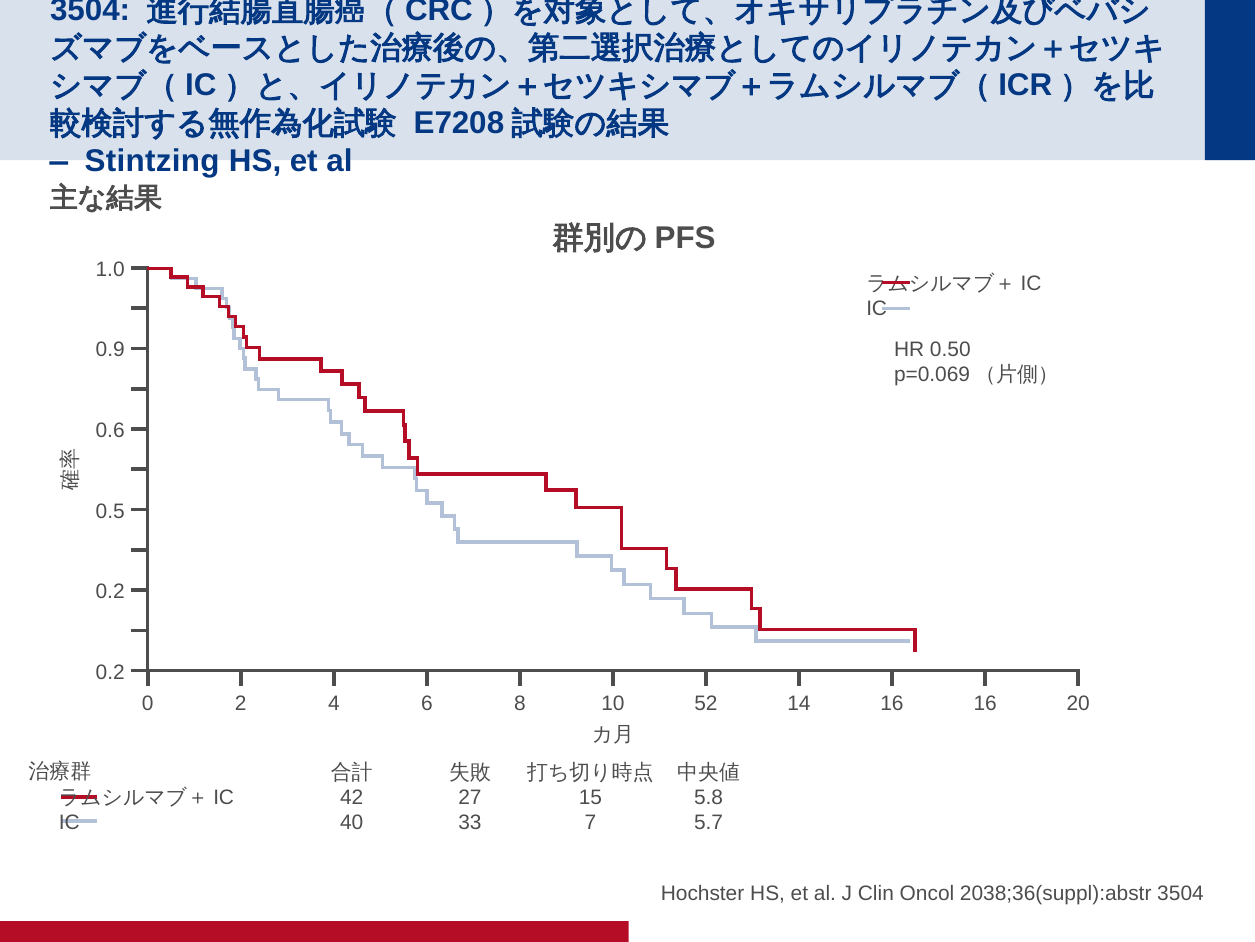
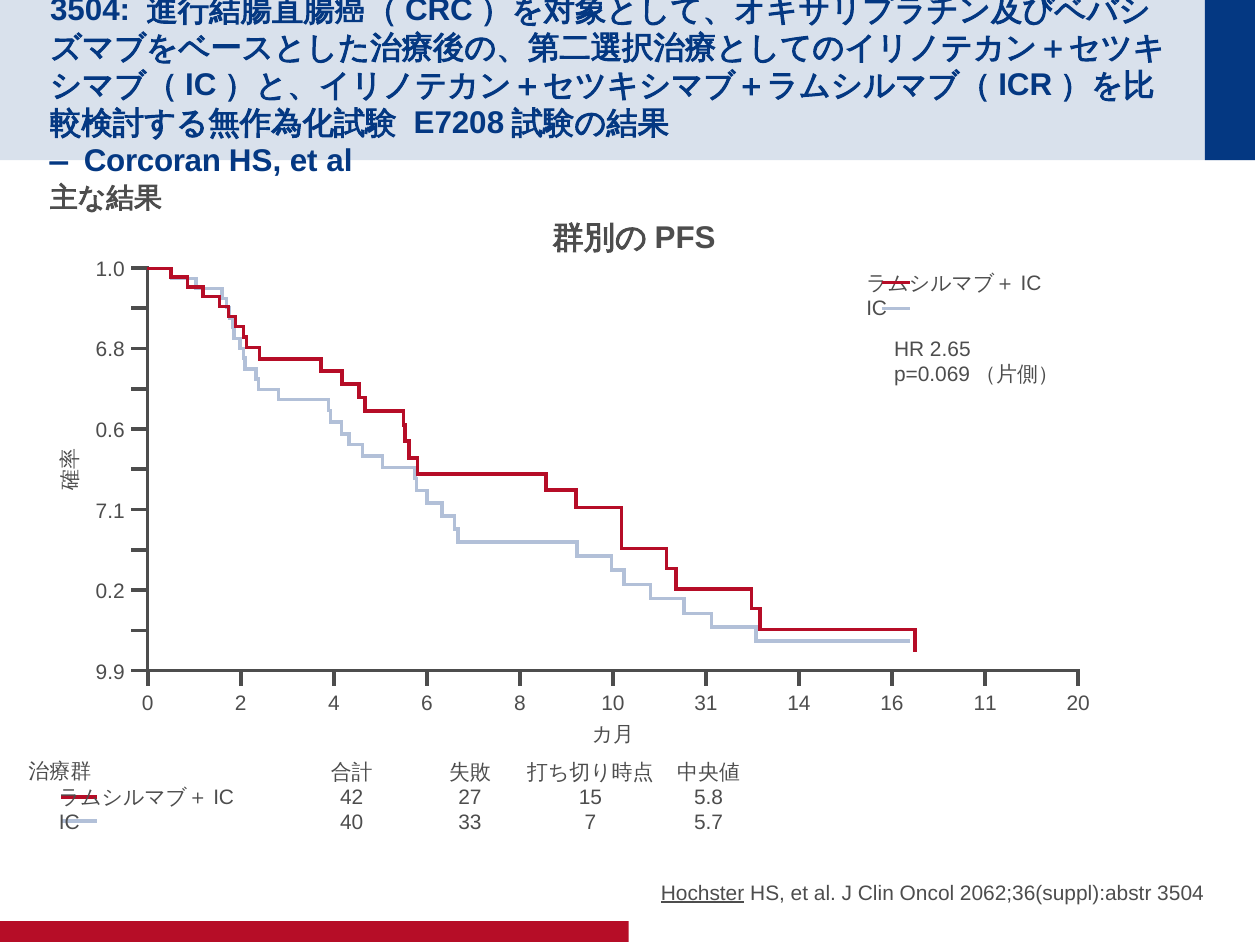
Stintzing: Stintzing -> Corcoran
0.50: 0.50 -> 2.65
0.9: 0.9 -> 6.8
0.5: 0.5 -> 7.1
0.2 at (110, 672): 0.2 -> 9.9
52: 52 -> 31
14 16: 16 -> 11
Hochster underline: none -> present
2038;36(suppl):abstr: 2038;36(suppl):abstr -> 2062;36(suppl):abstr
